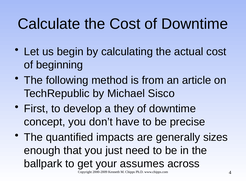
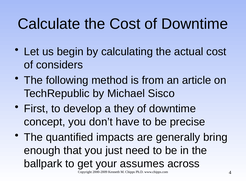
beginning: beginning -> considers
sizes: sizes -> bring
